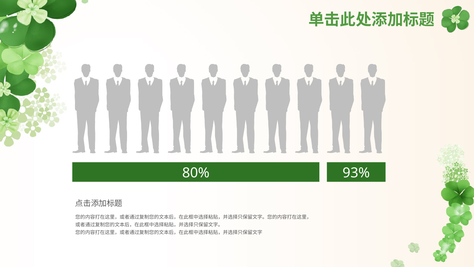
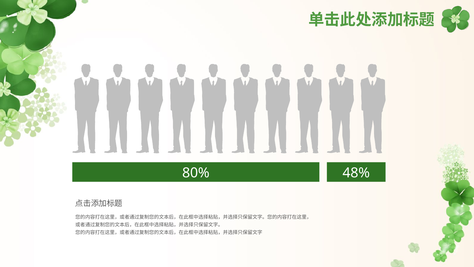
93%: 93% -> 48%
